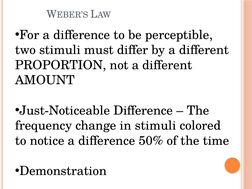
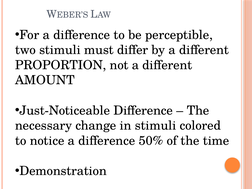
frequency: frequency -> necessary
